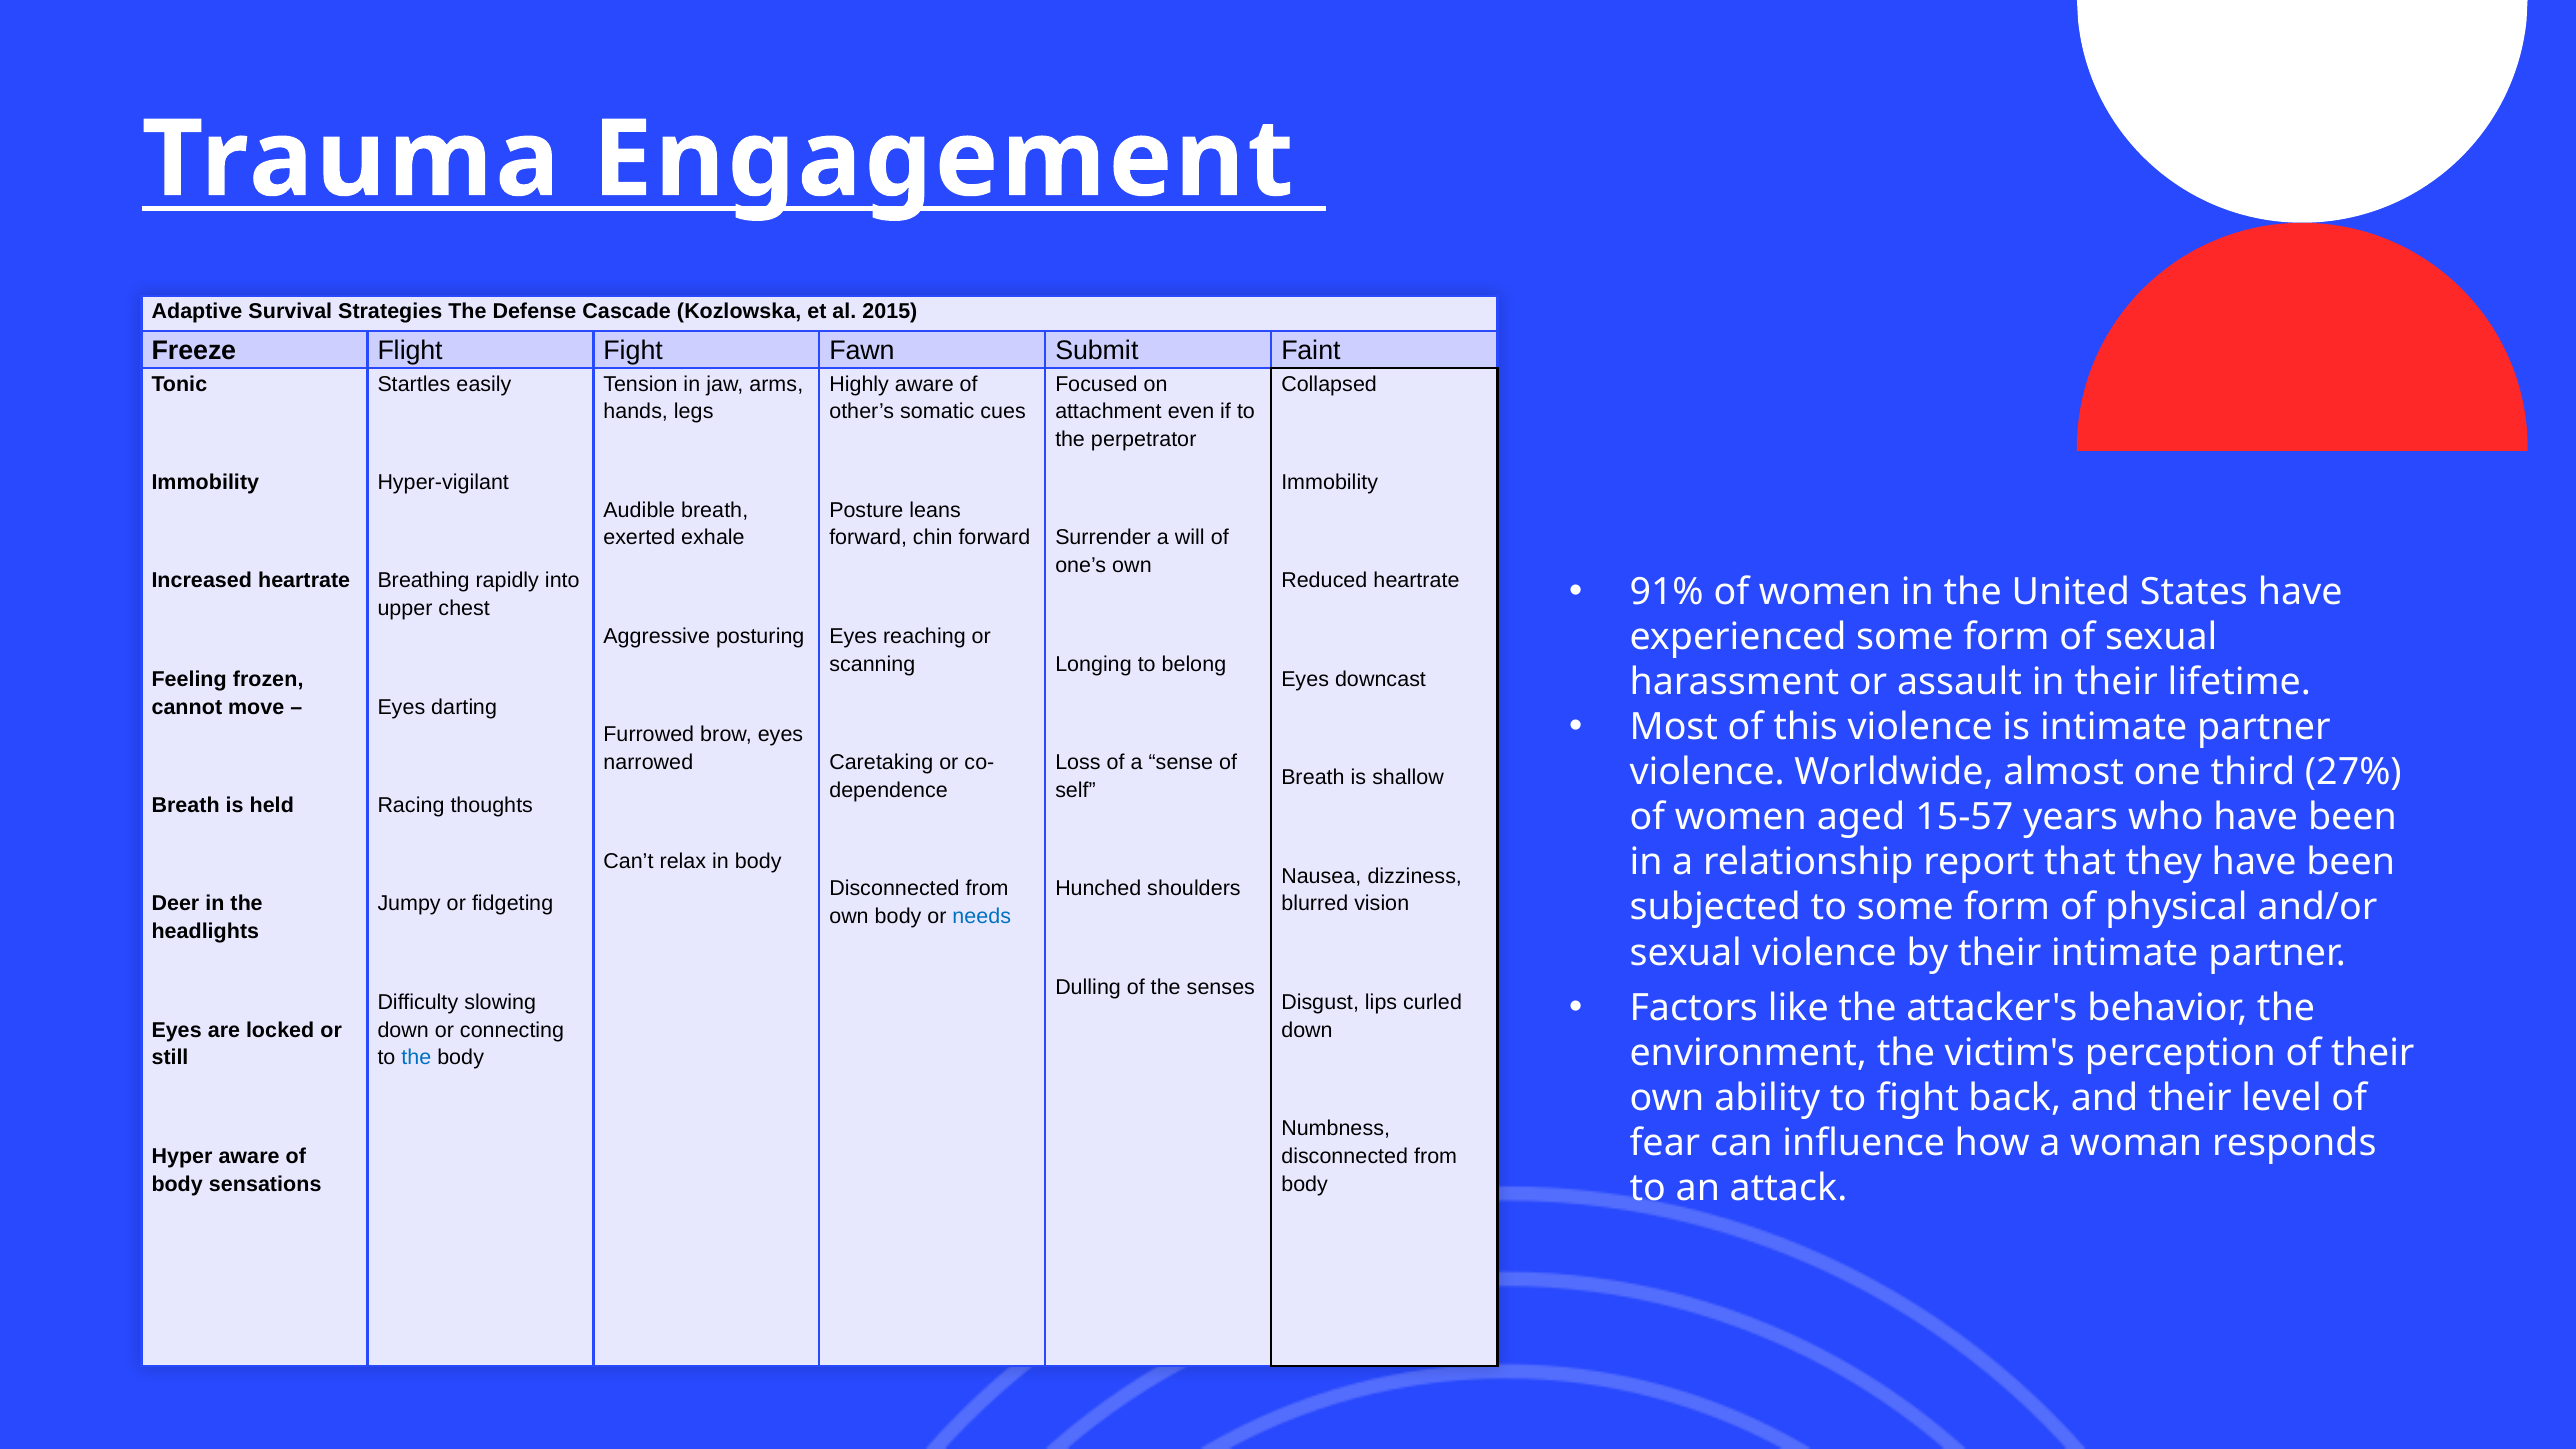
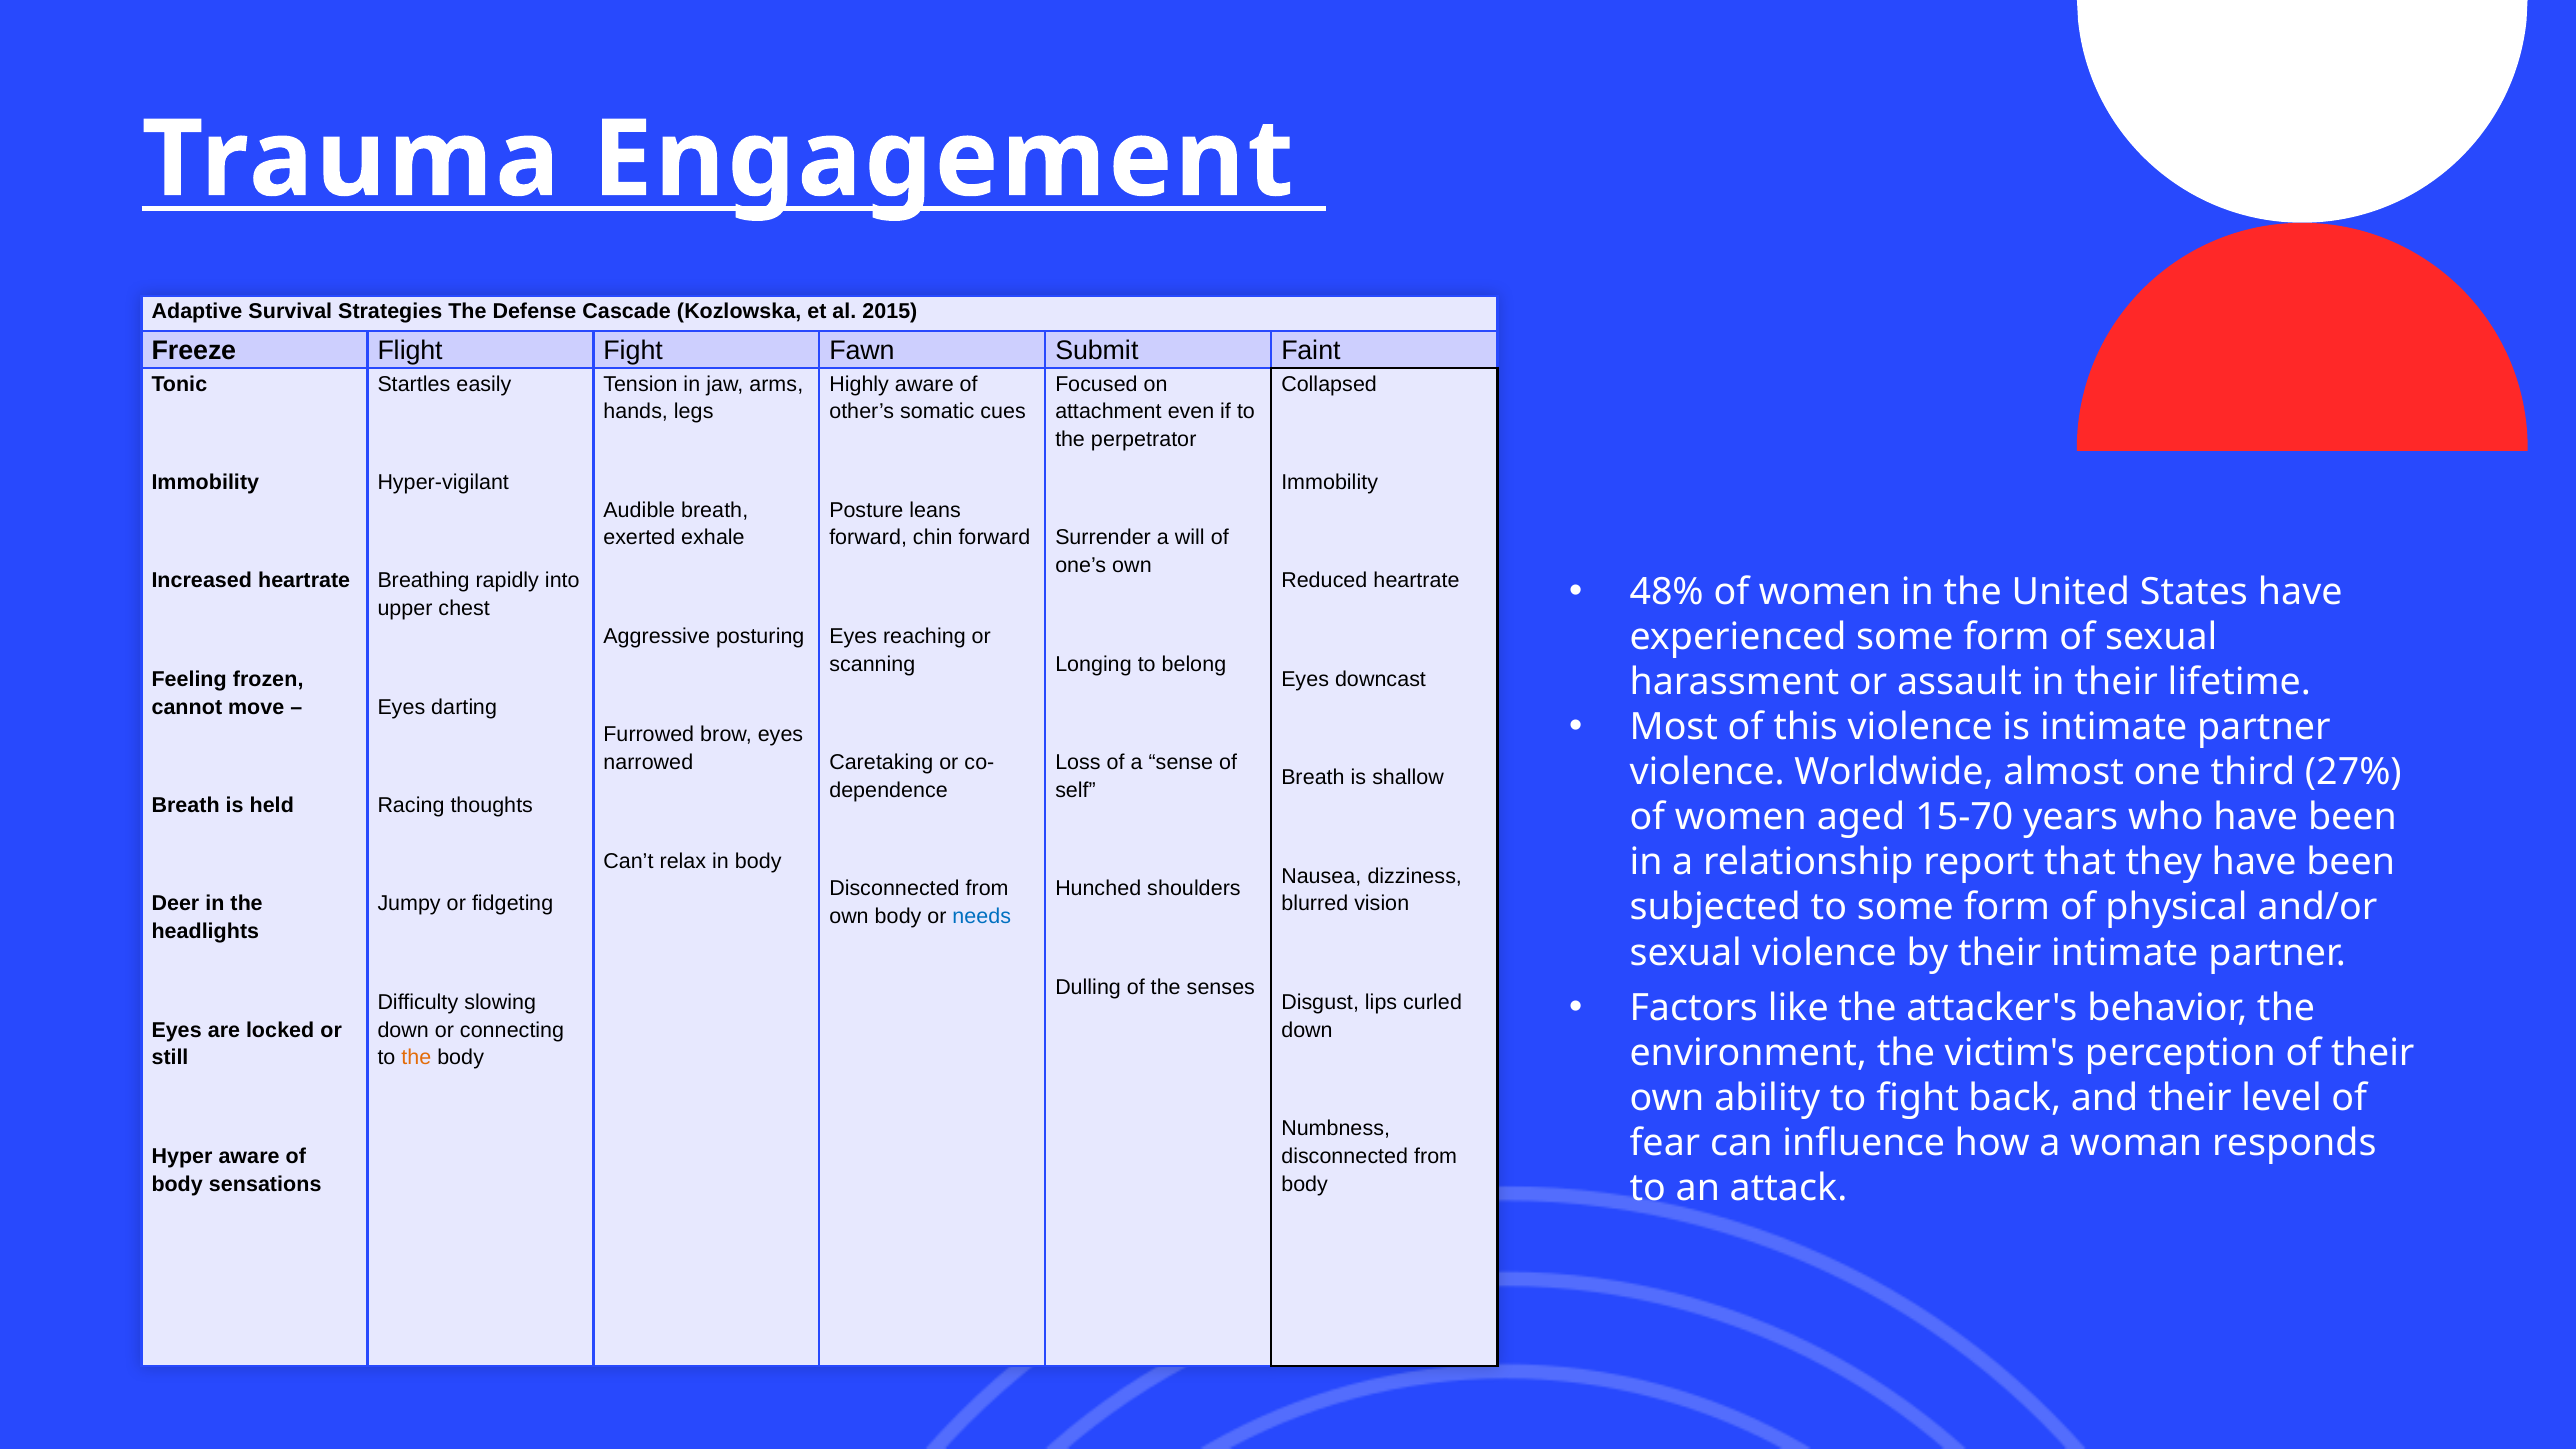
91%: 91% -> 48%
15-57: 15-57 -> 15-70
the at (416, 1058) colour: blue -> orange
